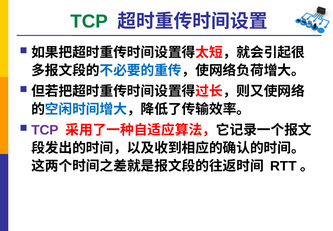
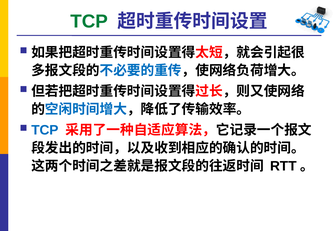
TCP at (45, 130) colour: purple -> blue
